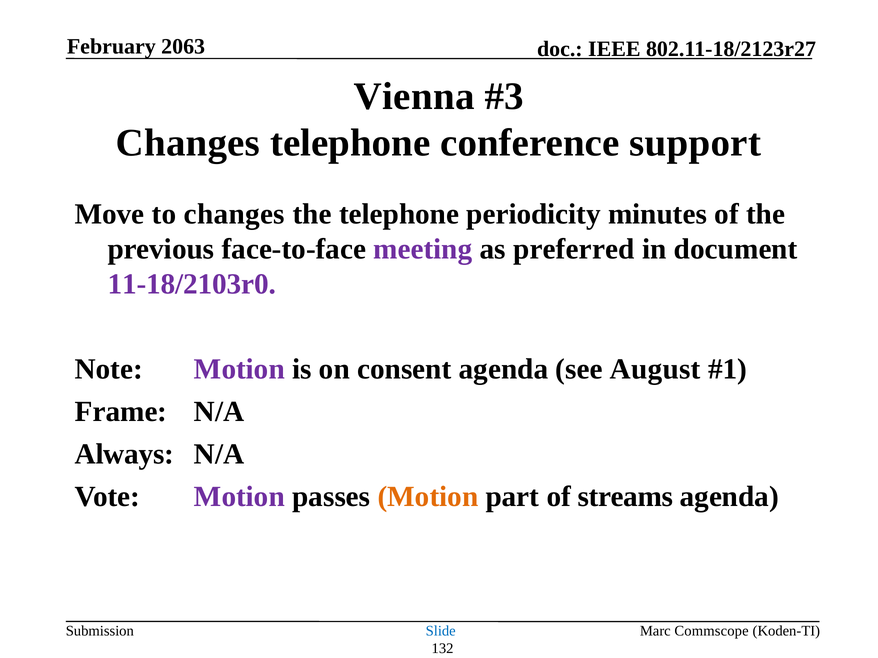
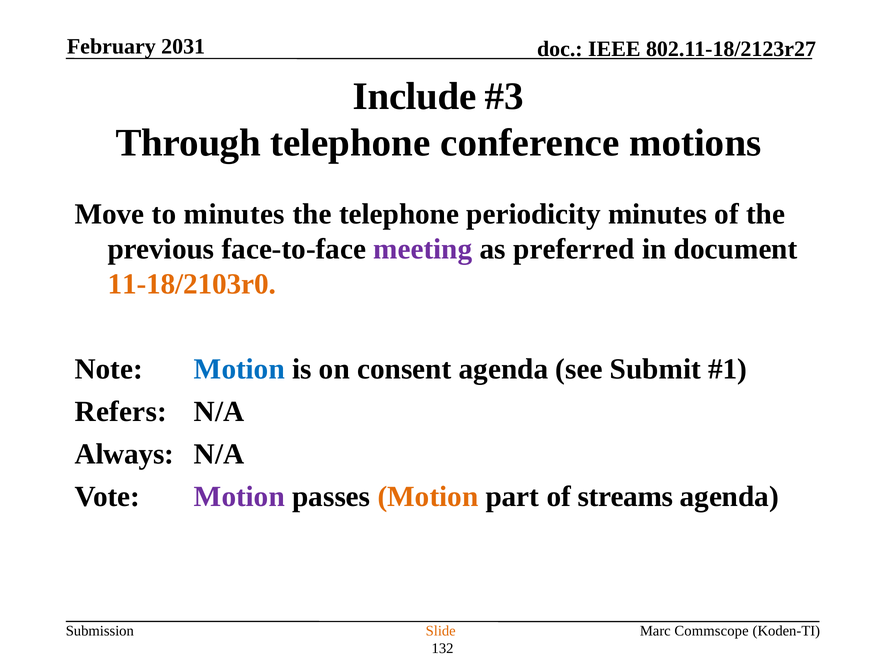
2063: 2063 -> 2031
Vienna: Vienna -> Include
Changes at (188, 143): Changes -> Through
support: support -> motions
to changes: changes -> minutes
11-18/2103r0 colour: purple -> orange
Motion at (239, 369) colour: purple -> blue
August: August -> Submit
Frame: Frame -> Refers
Slide colour: blue -> orange
